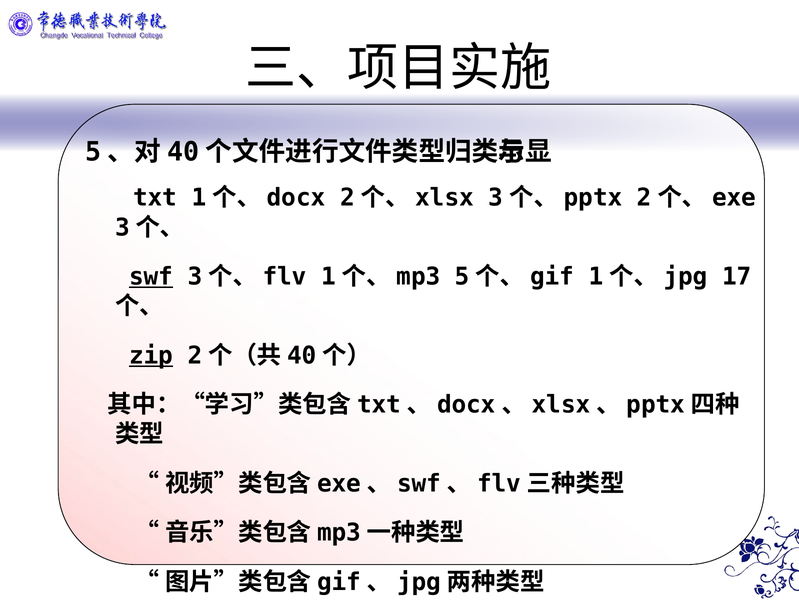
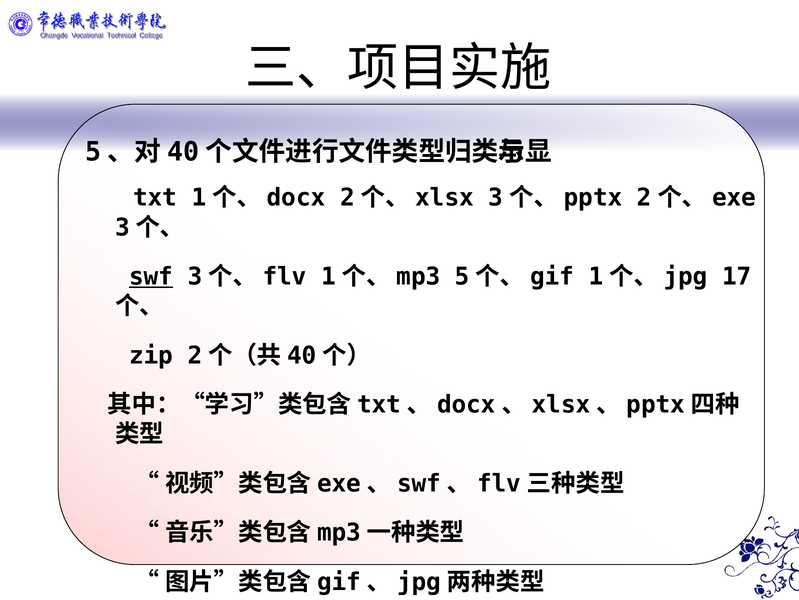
zip underline: present -> none
